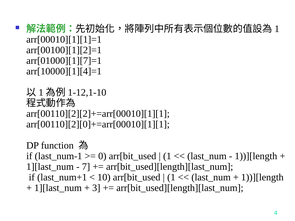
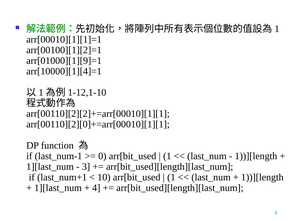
arr[01000][1][7]=1: arr[01000][1][7]=1 -> arr[01000][1][9]=1
7: 7 -> 3
3 at (96, 188): 3 -> 4
